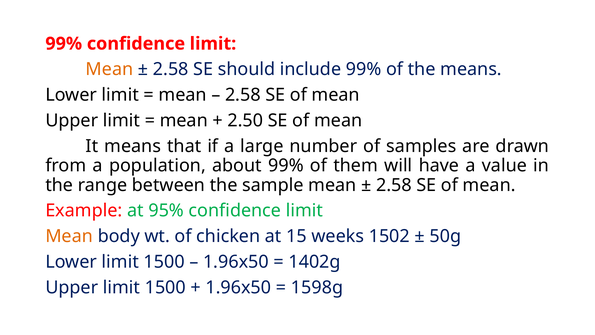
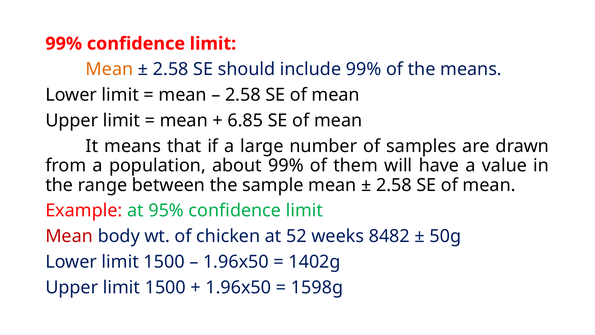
2.50: 2.50 -> 6.85
Mean at (69, 236) colour: orange -> red
15: 15 -> 52
1502: 1502 -> 8482
